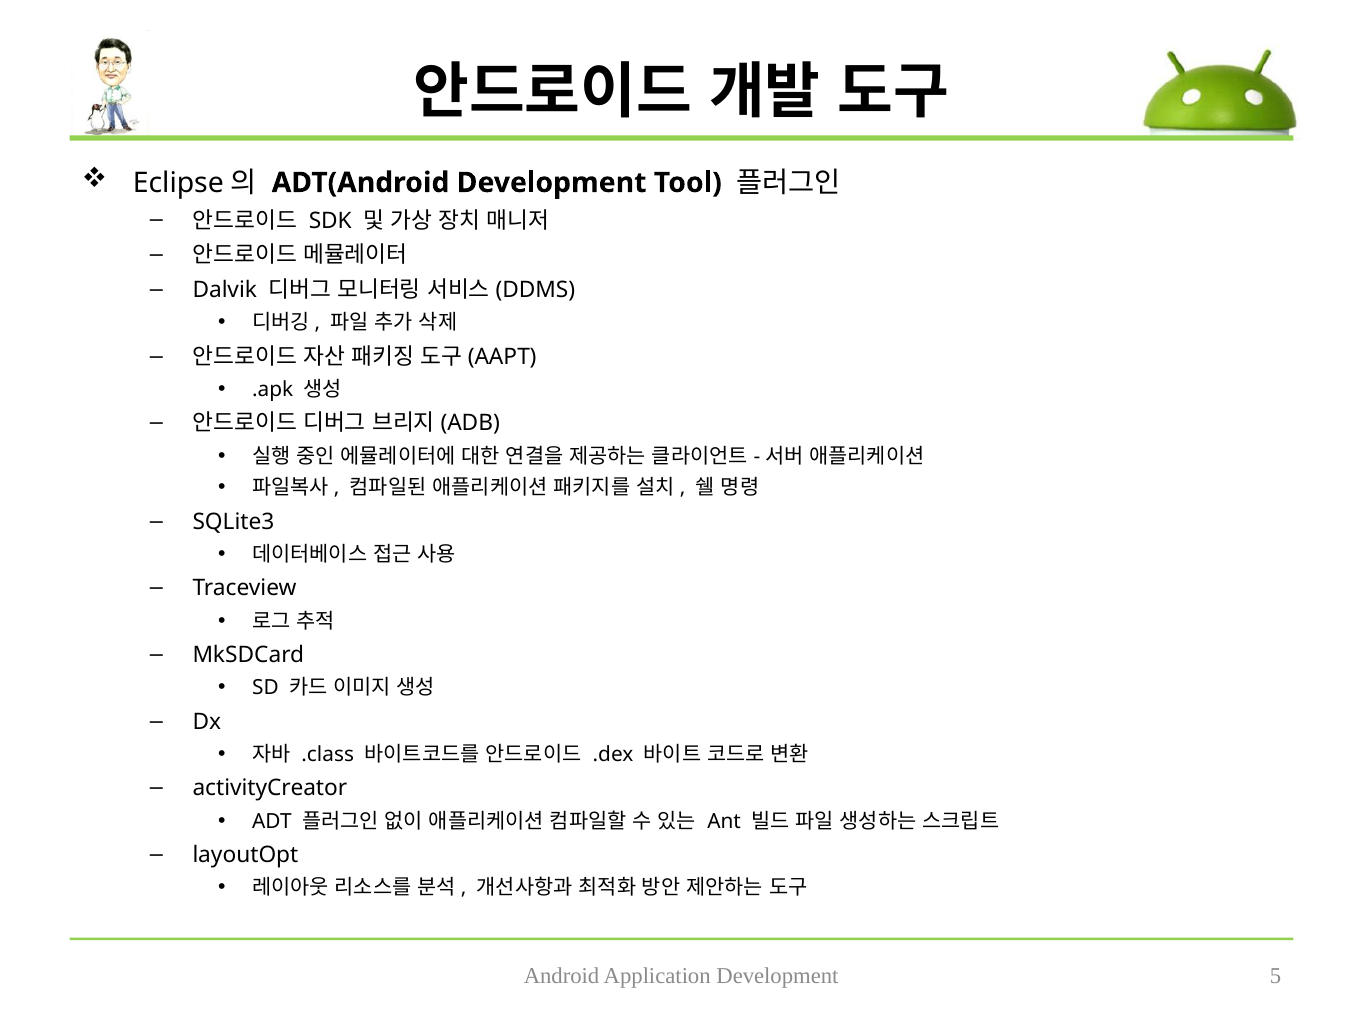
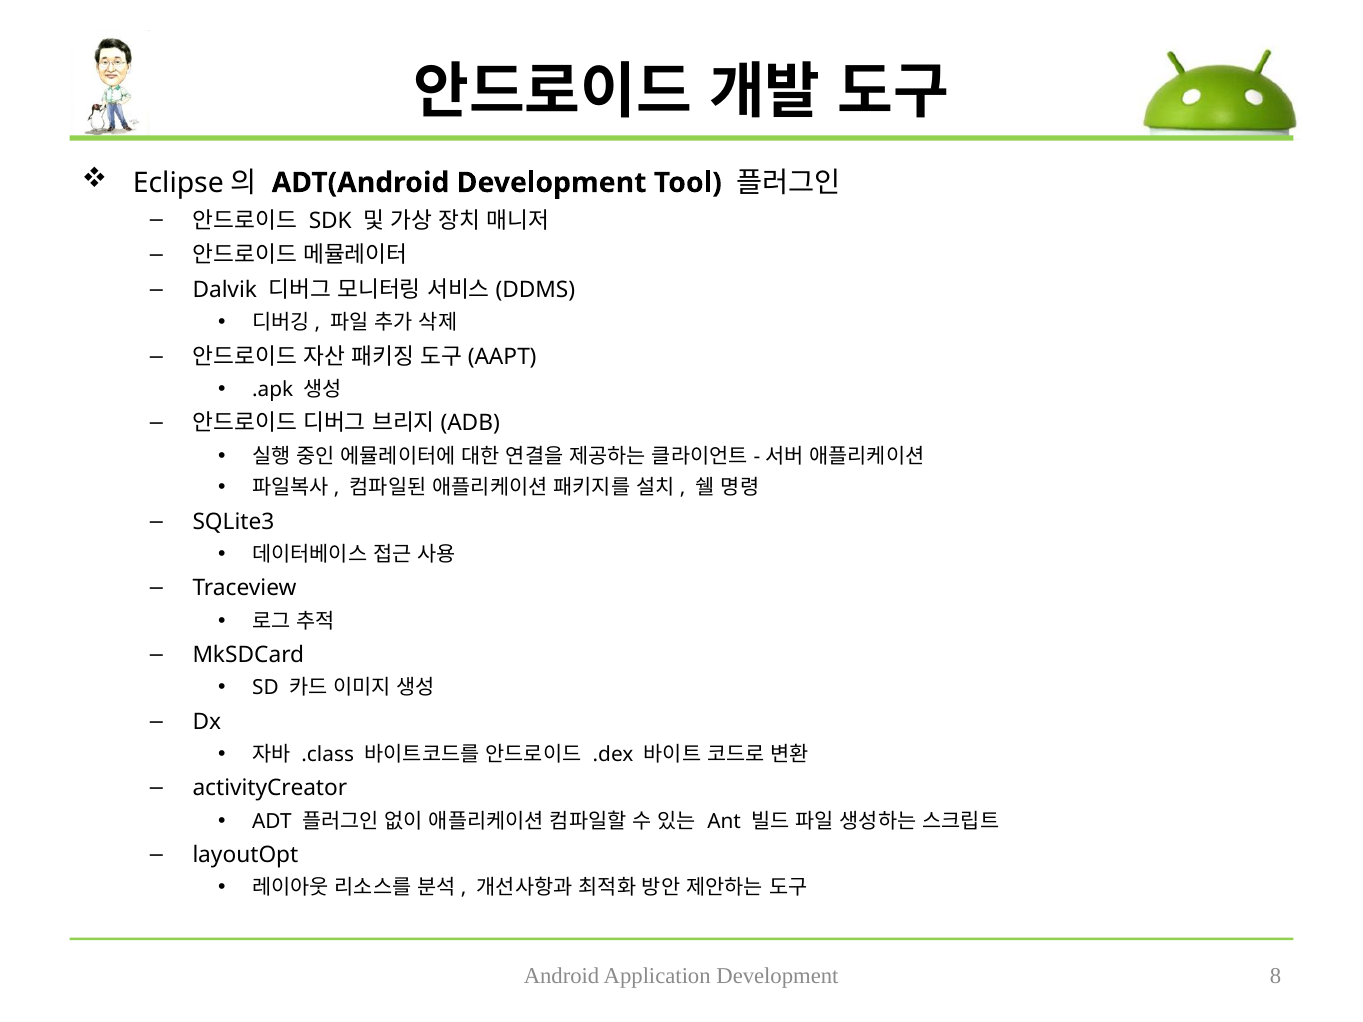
5: 5 -> 8
